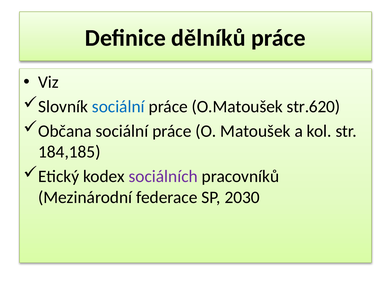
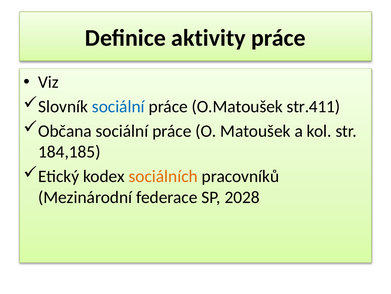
dělníků: dělníků -> aktivity
str.620: str.620 -> str.411
sociálních colour: purple -> orange
2030: 2030 -> 2028
